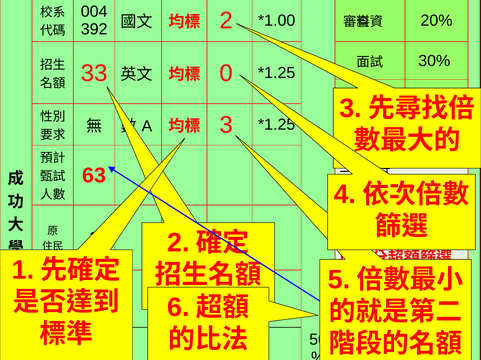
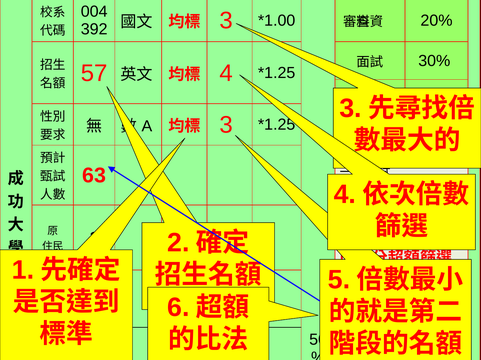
2 at (226, 21): 2 -> 3
33: 33 -> 57
0 at (226, 73): 0 -> 4
